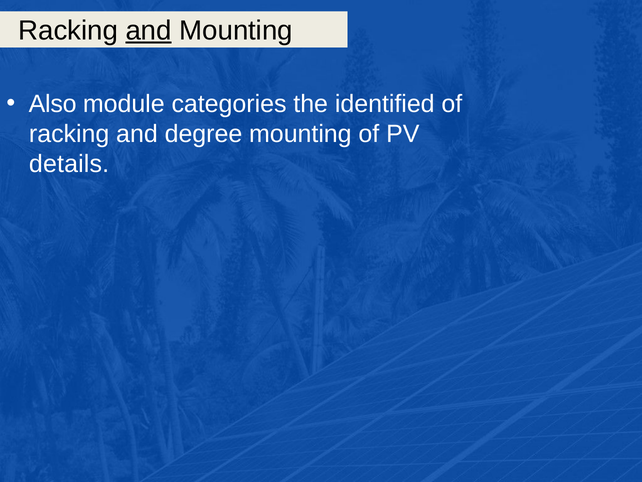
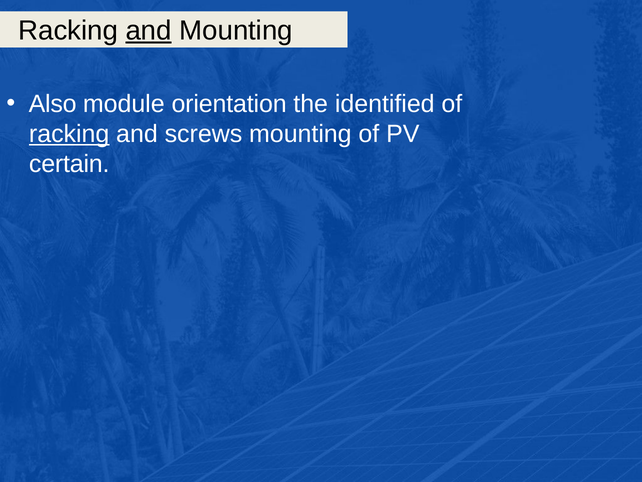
categories: categories -> orientation
racking at (69, 134) underline: none -> present
degree: degree -> screws
details: details -> certain
